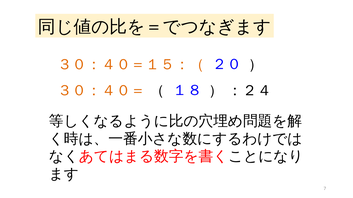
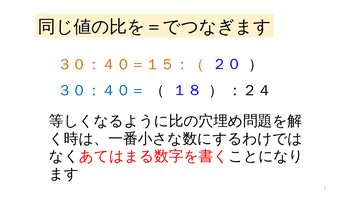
３０：４０＝ colour: orange -> blue
